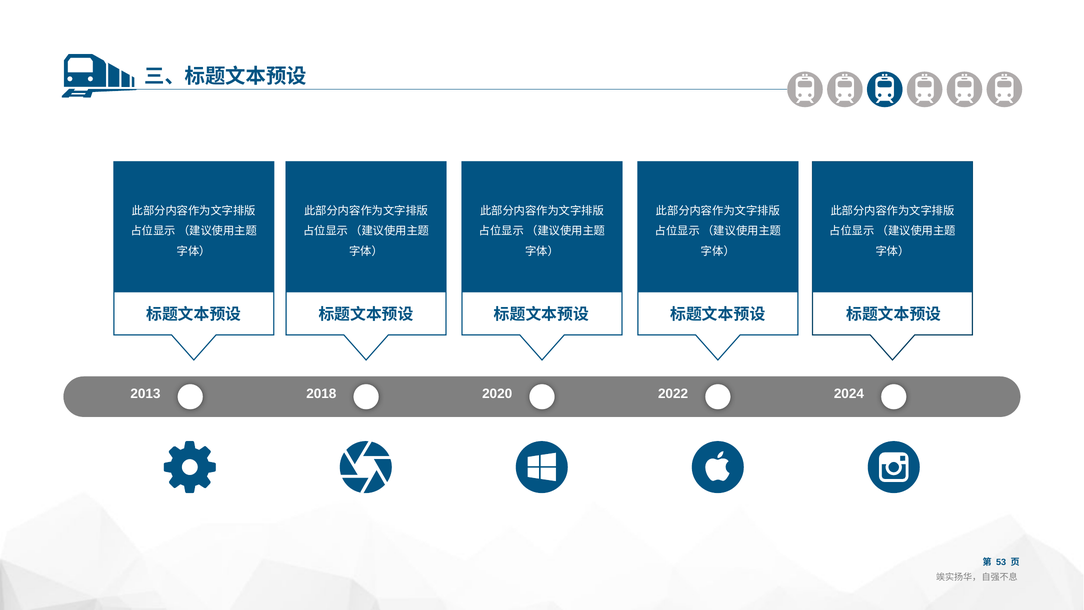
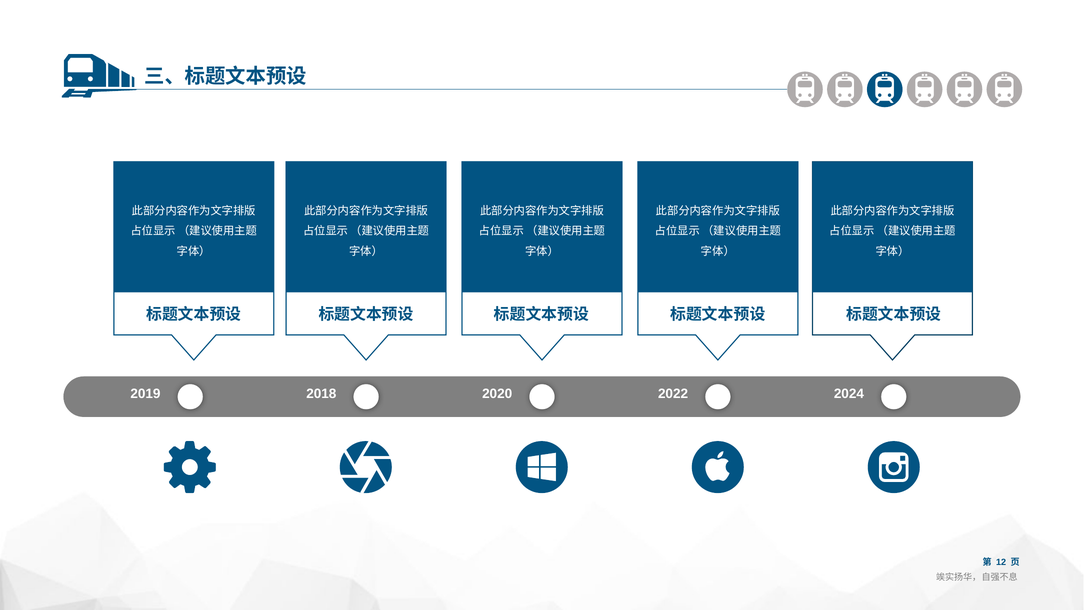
2013: 2013 -> 2019
53: 53 -> 12
